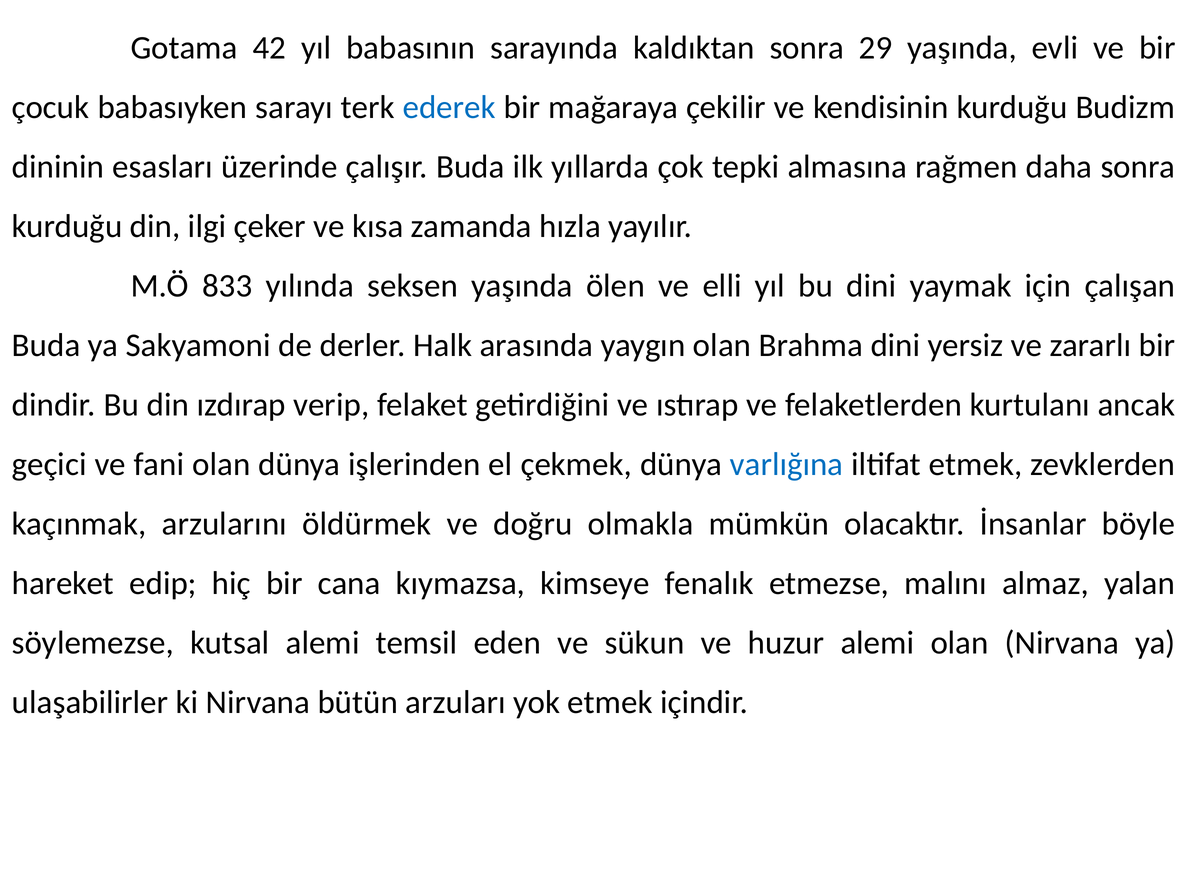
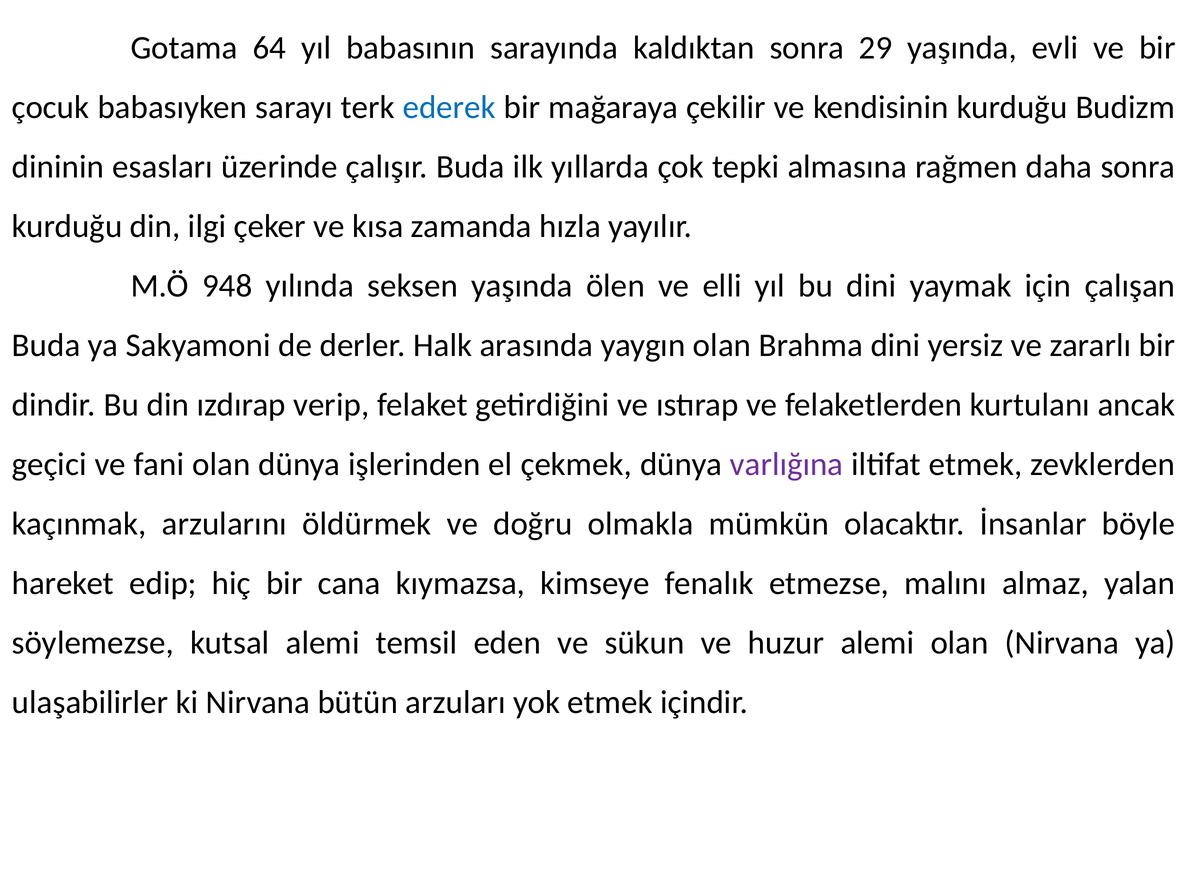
42: 42 -> 64
833: 833 -> 948
varlığına colour: blue -> purple
